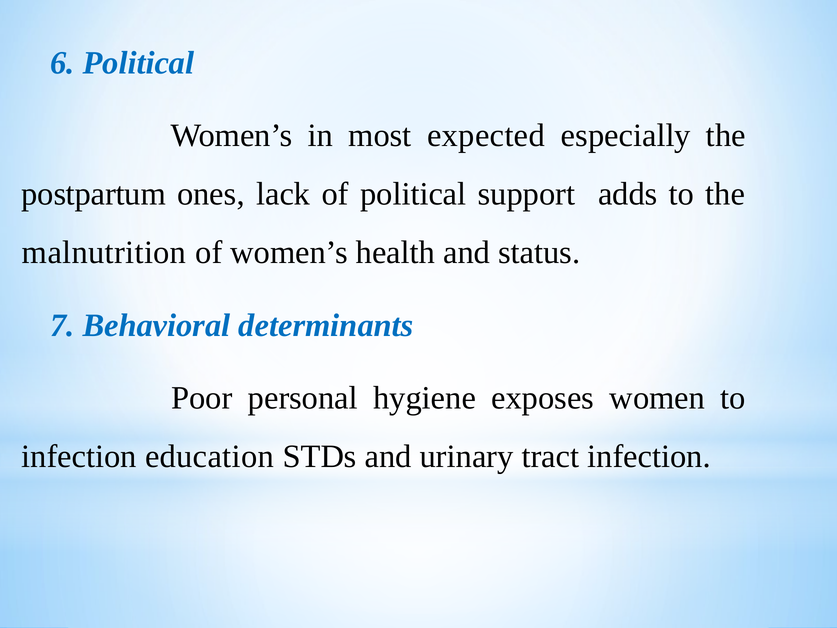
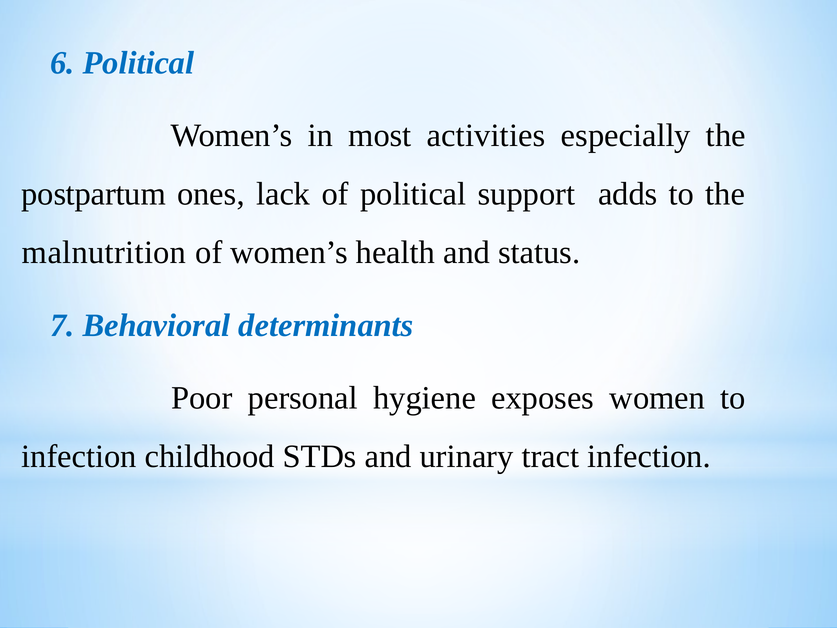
expected: expected -> activities
education: education -> childhood
